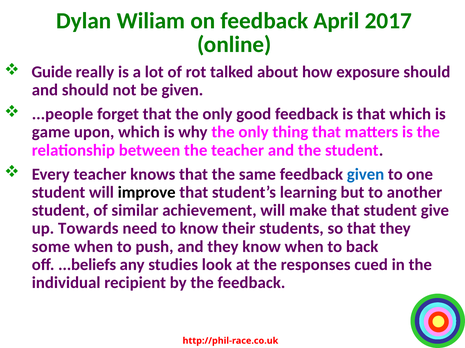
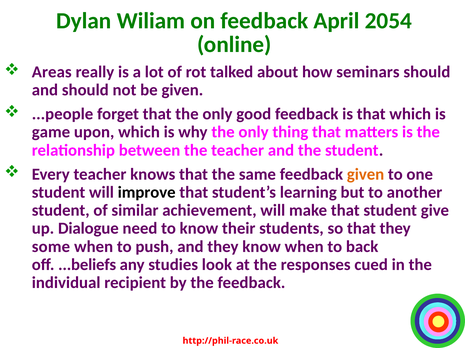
2017: 2017 -> 2054
Guide: Guide -> Areas
exposure: exposure -> seminars
given at (366, 175) colour: blue -> orange
Towards: Towards -> Dialogue
